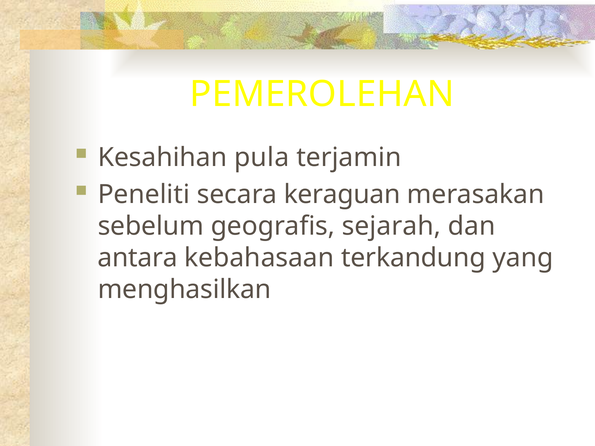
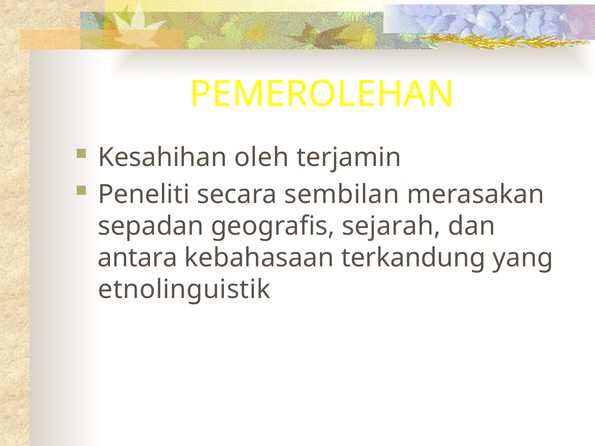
pula: pula -> oleh
keraguan: keraguan -> sembilan
sebelum: sebelum -> sepadan
menghasilkan: menghasilkan -> etnolinguistik
